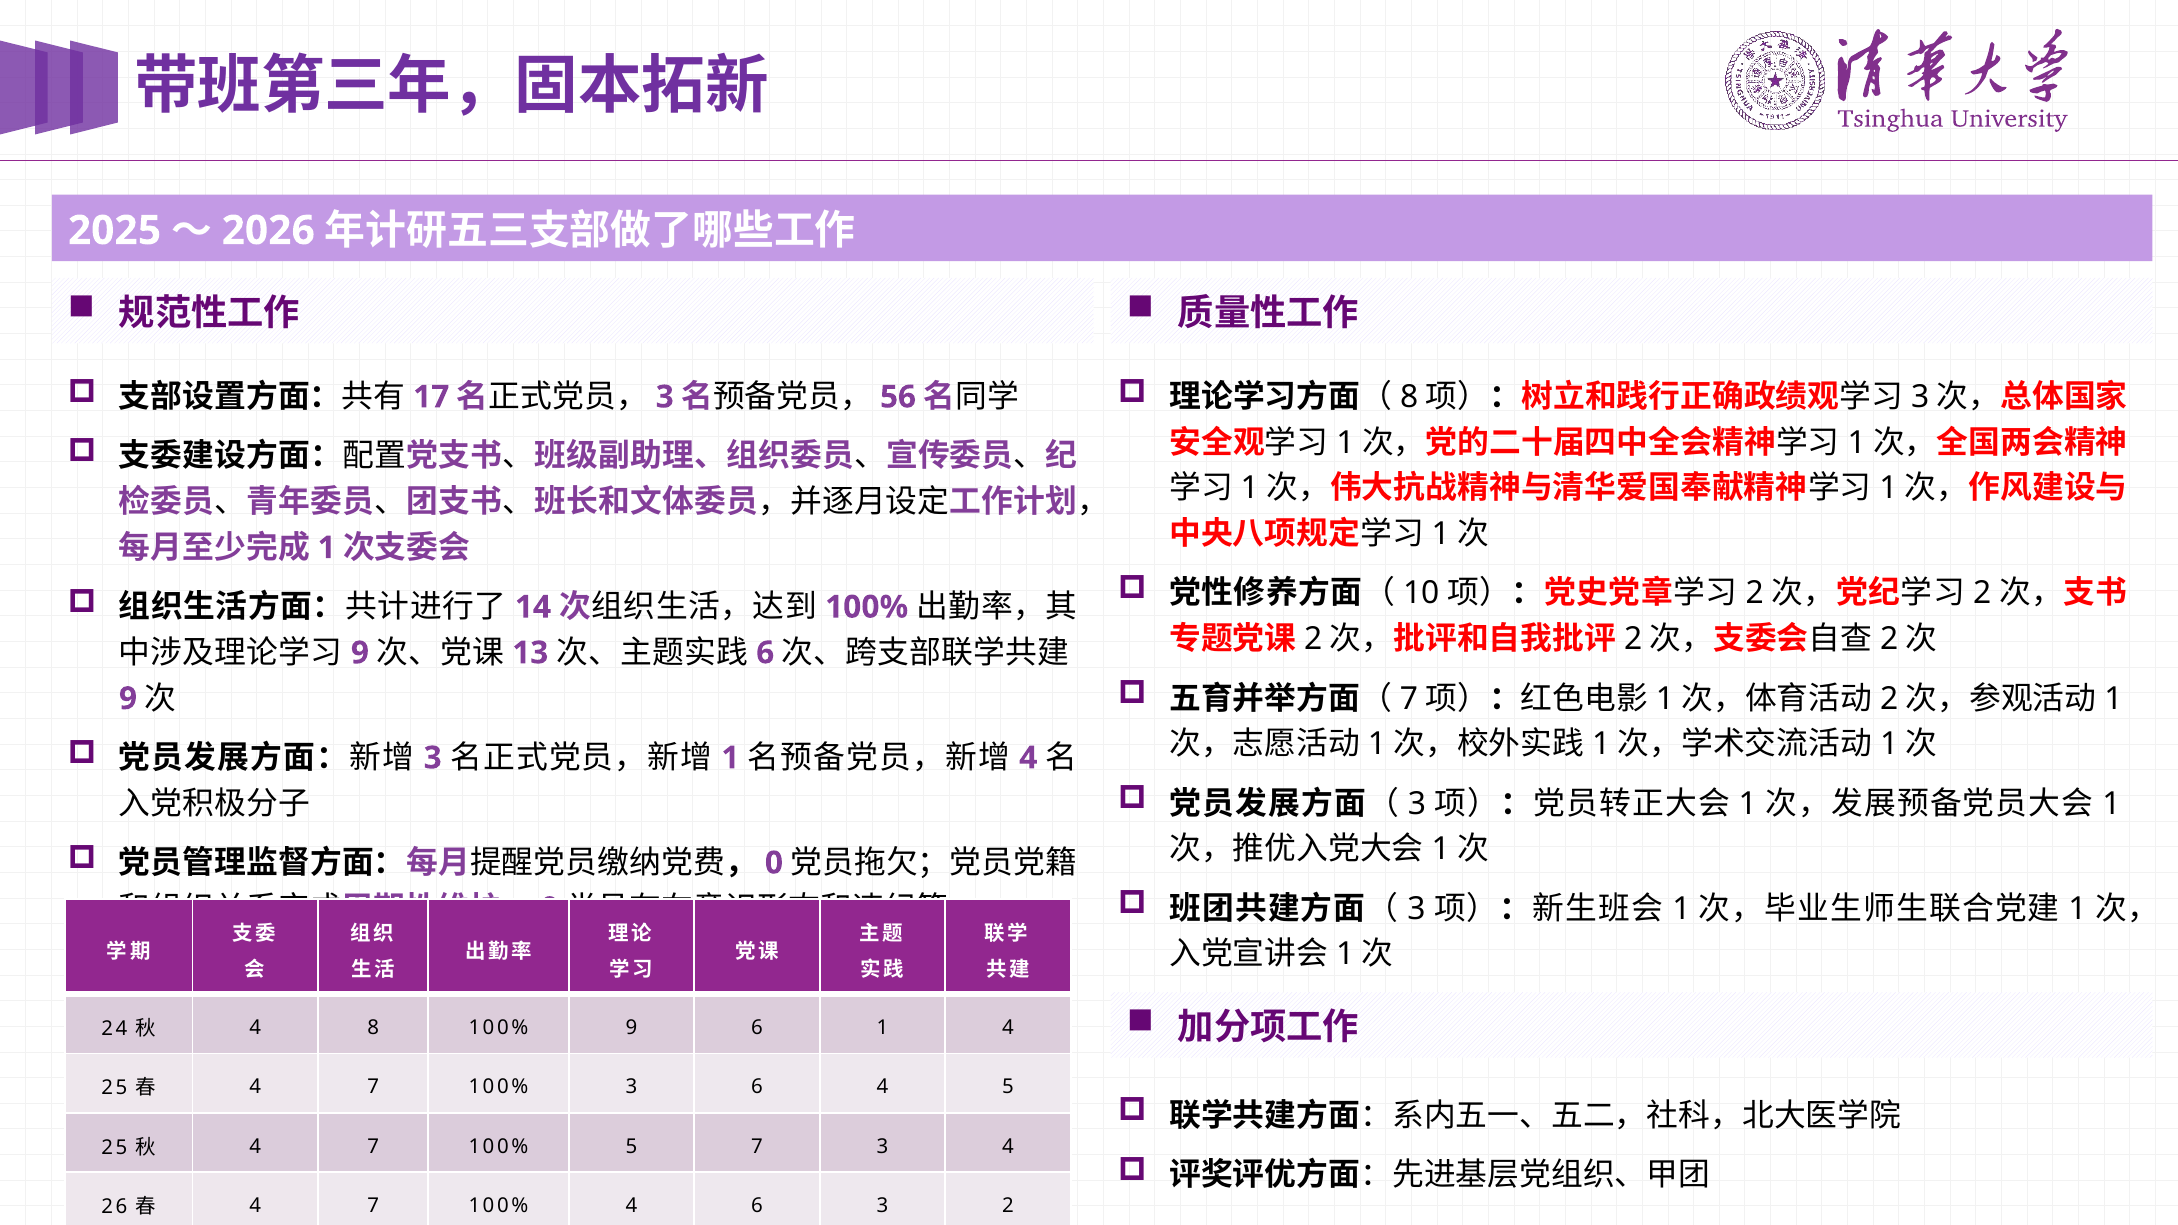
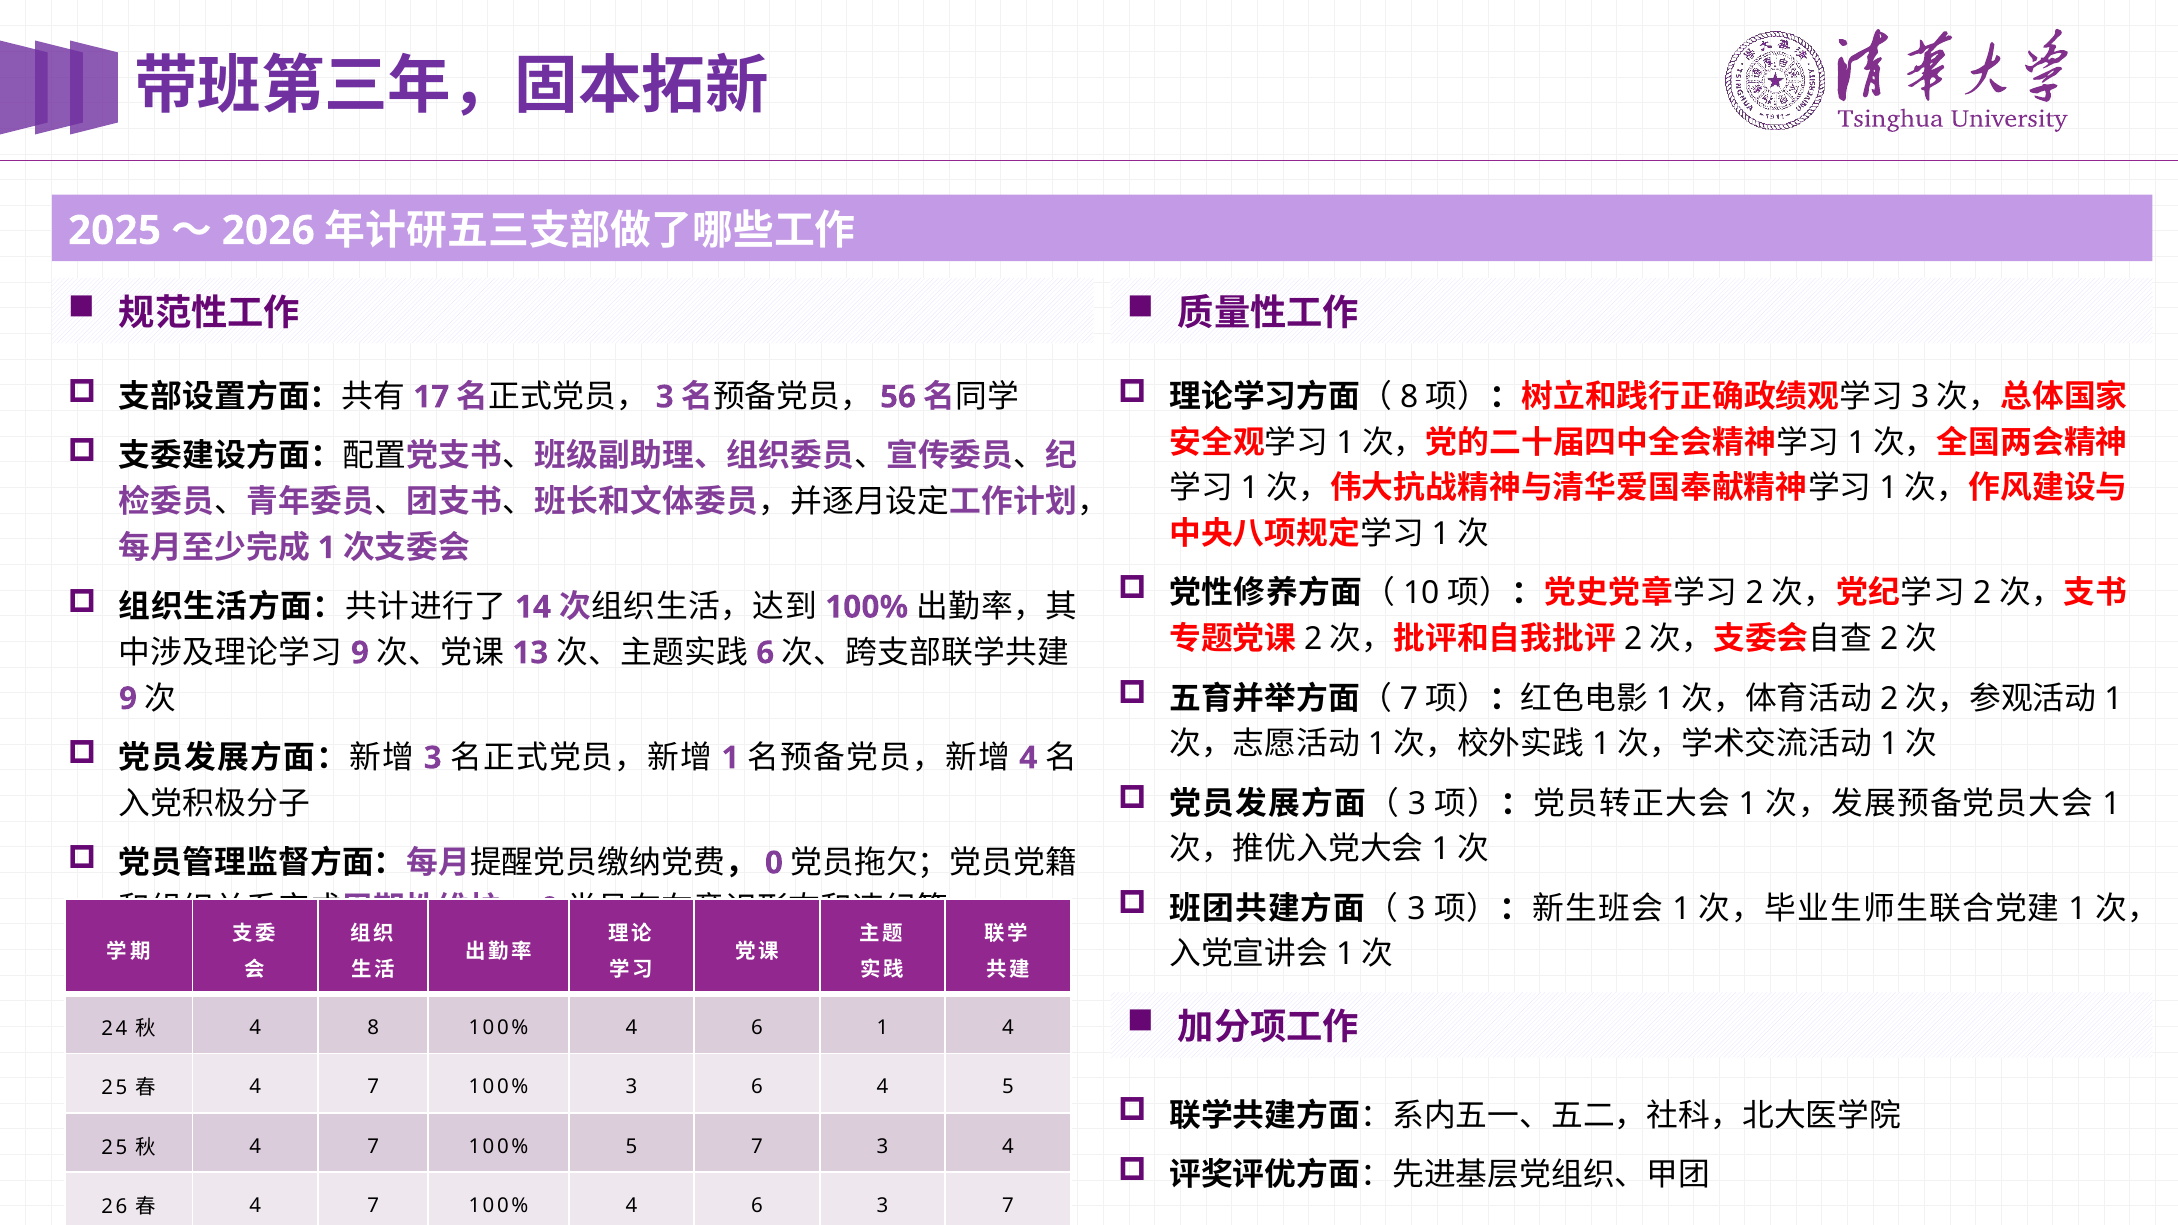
8 100% 9: 9 -> 4
3 2: 2 -> 7
